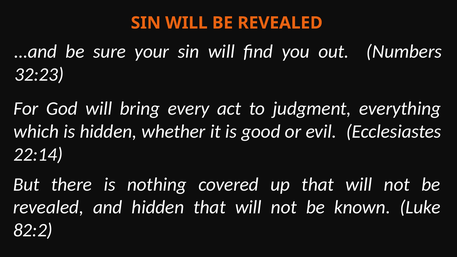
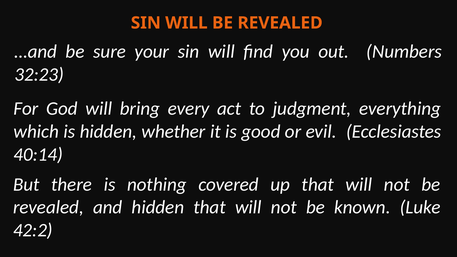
22:14: 22:14 -> 40:14
82:2: 82:2 -> 42:2
